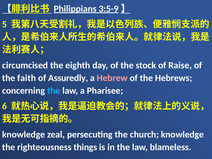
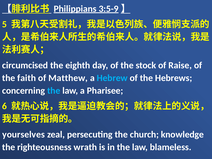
Assuredly: Assuredly -> Matthew
Hebrew colour: pink -> light blue
knowledge at (24, 134): knowledge -> yourselves
things: things -> wrath
